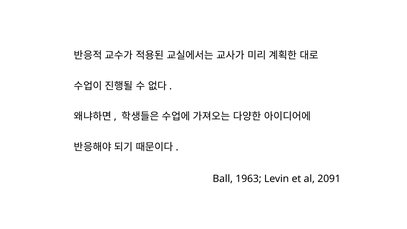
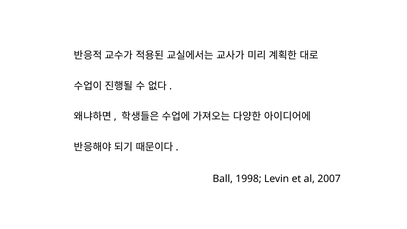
1963: 1963 -> 1998
2091: 2091 -> 2007
